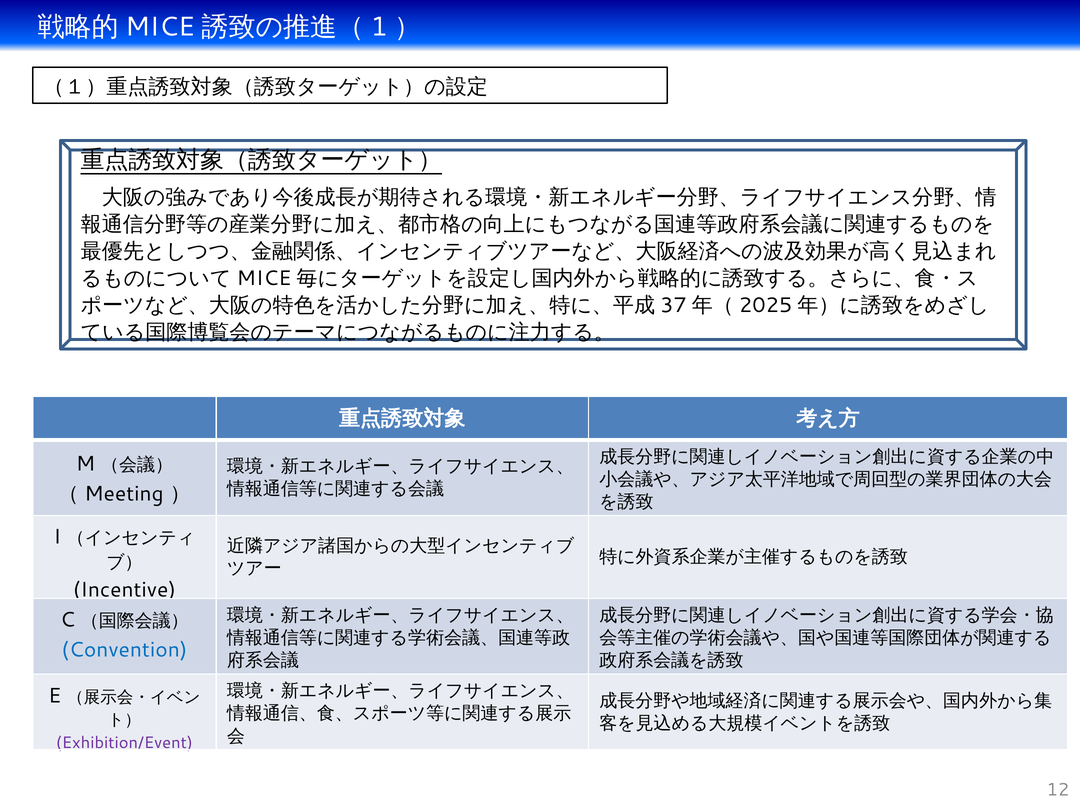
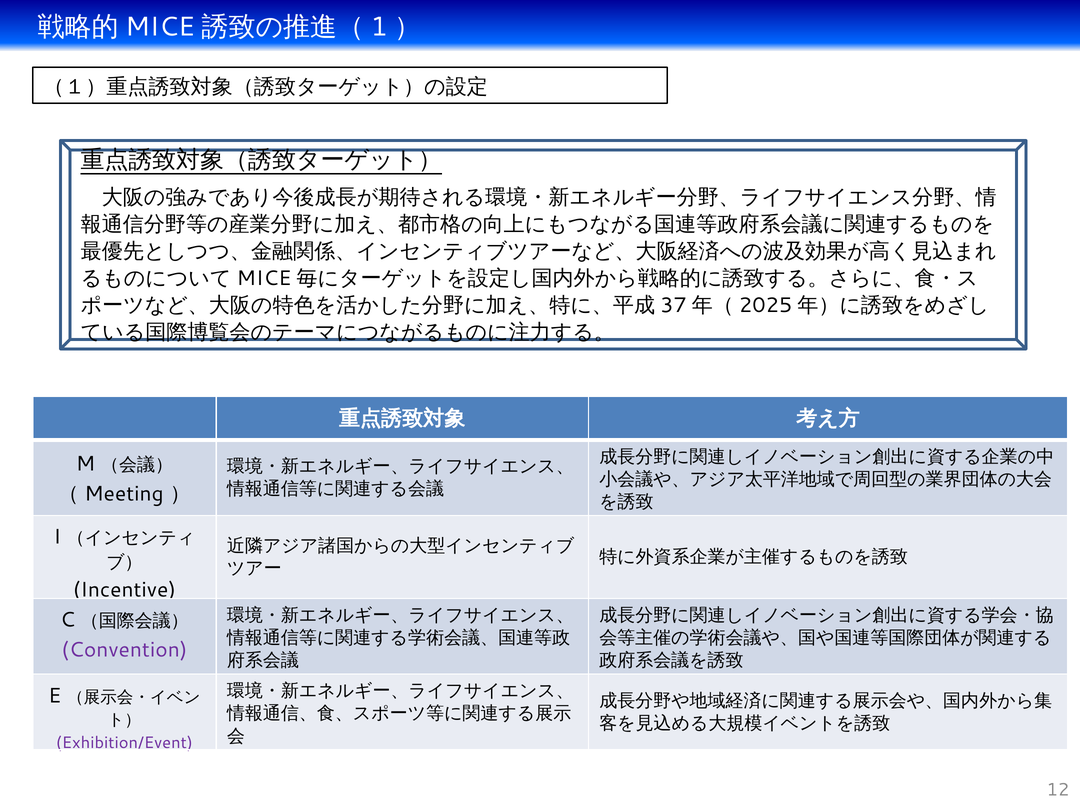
Convention colour: blue -> purple
